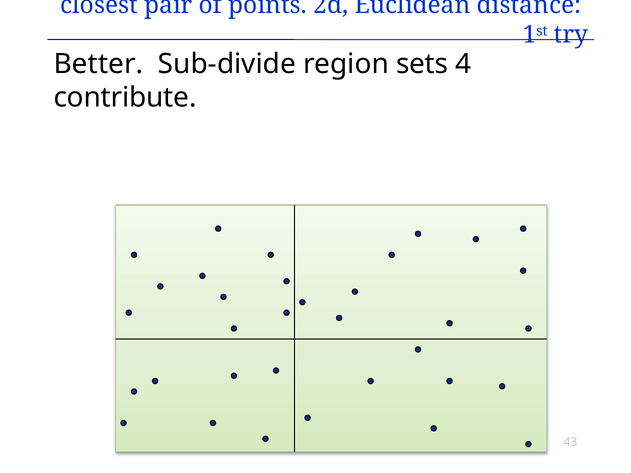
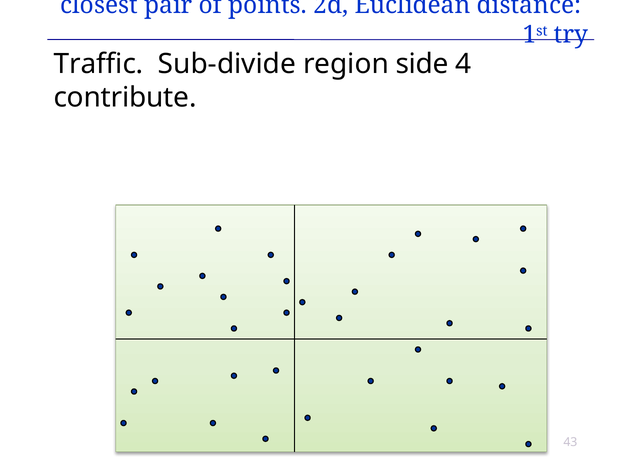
Better: Better -> Traffic
sets: sets -> side
